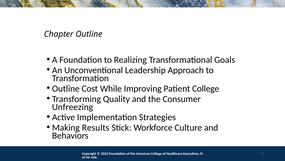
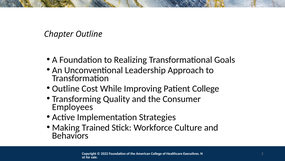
Unfreezing: Unfreezing -> Employees
Results: Results -> Trained
